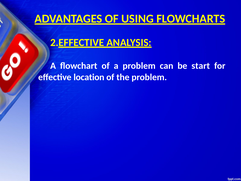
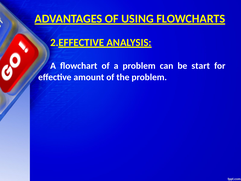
location: location -> amount
